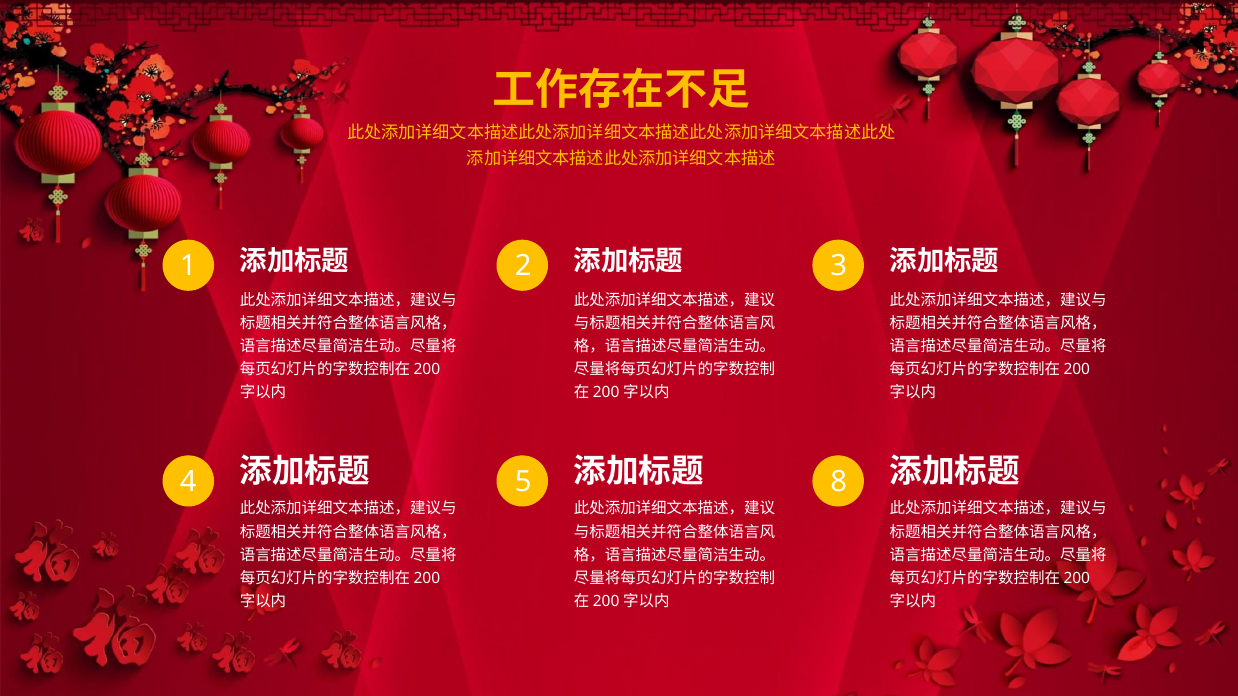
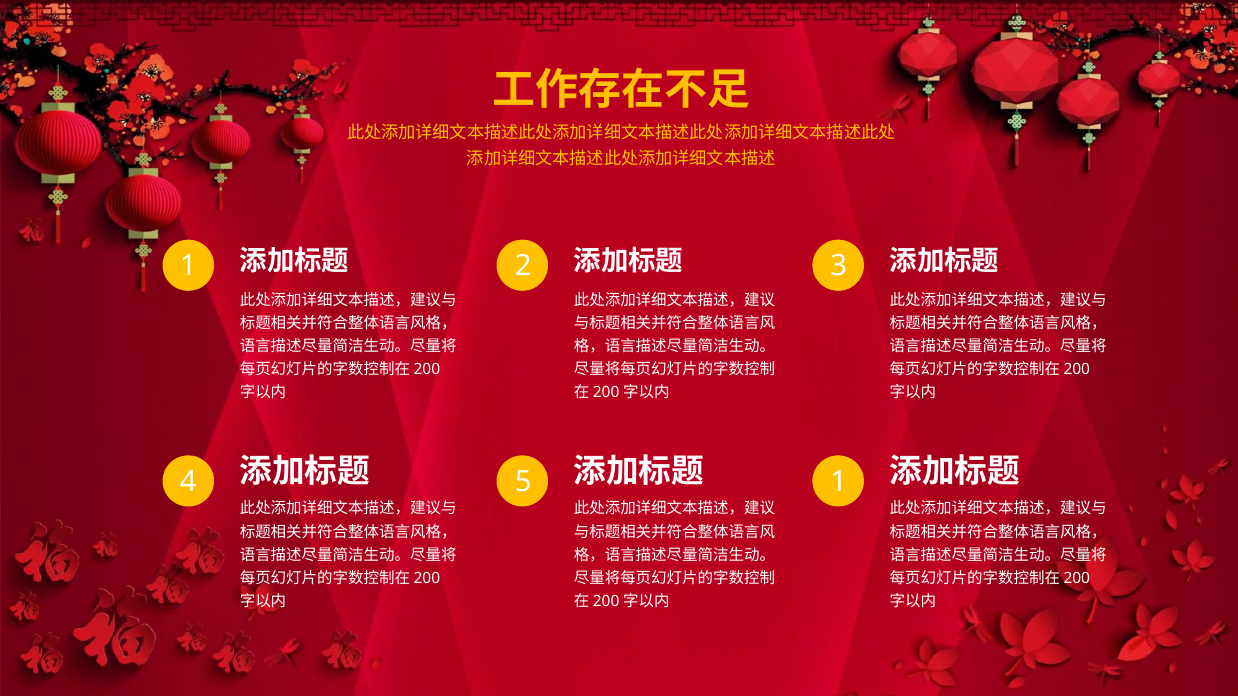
5 8: 8 -> 1
